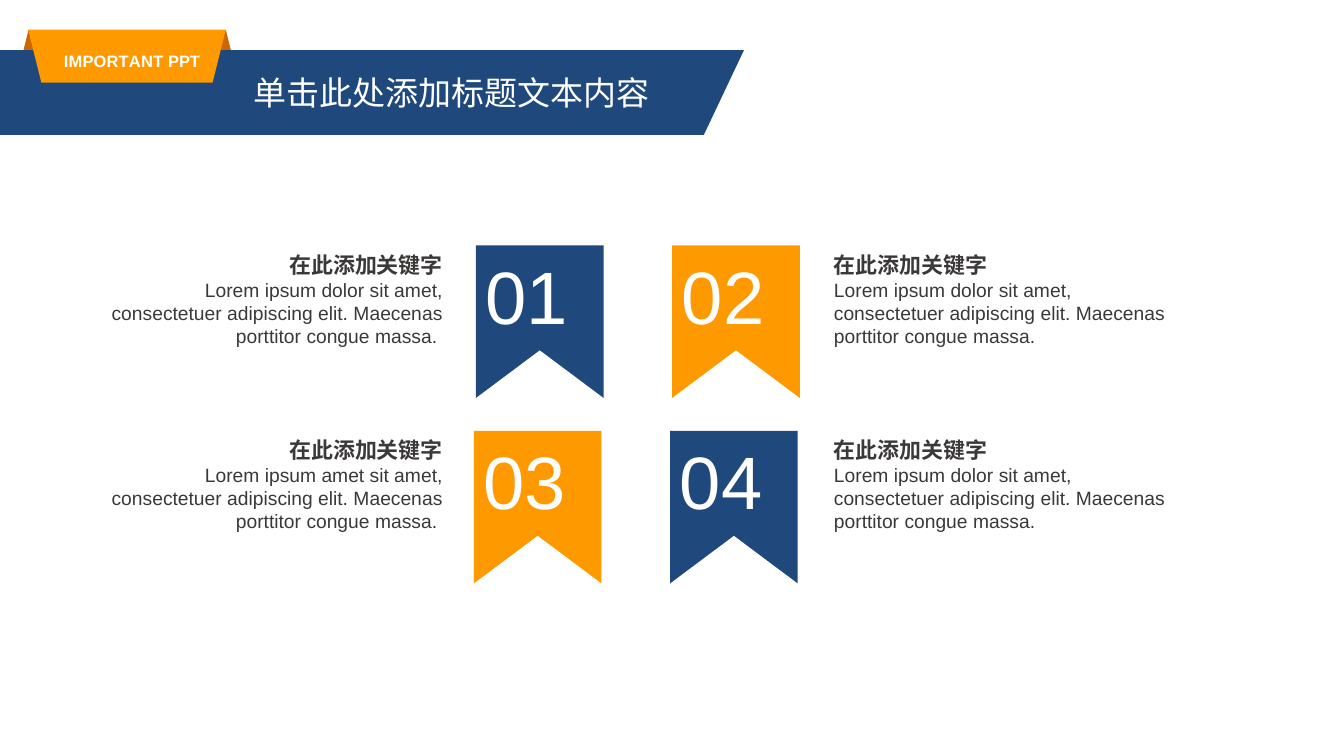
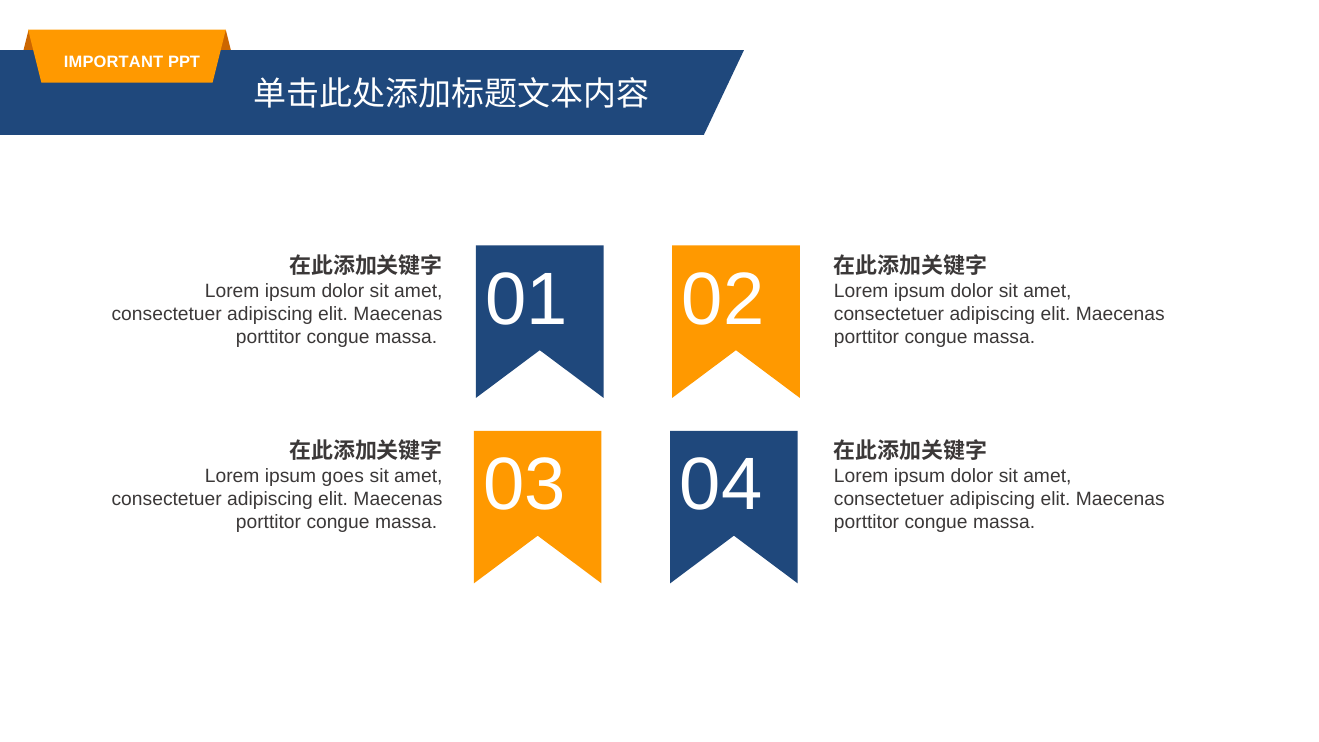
ipsum amet: amet -> goes
